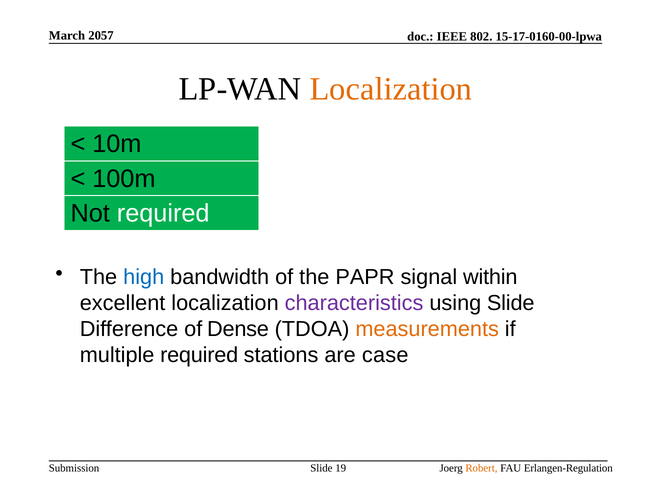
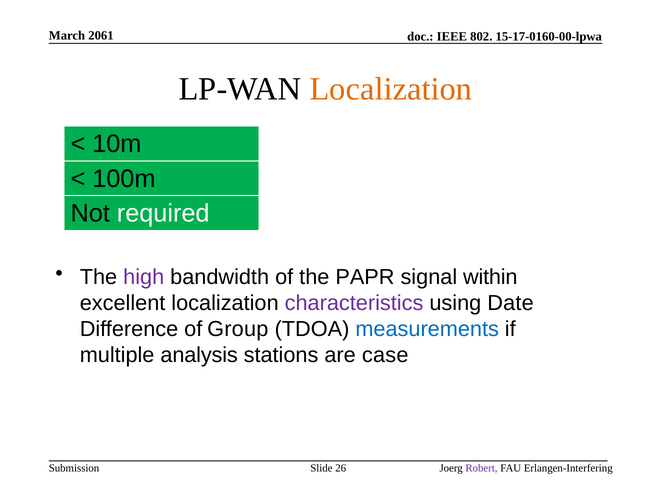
2057: 2057 -> 2061
high colour: blue -> purple
using Slide: Slide -> Date
Dense: Dense -> Group
measurements colour: orange -> blue
multiple required: required -> analysis
19: 19 -> 26
Robert colour: orange -> purple
Erlangen-Regulation: Erlangen-Regulation -> Erlangen-Interfering
